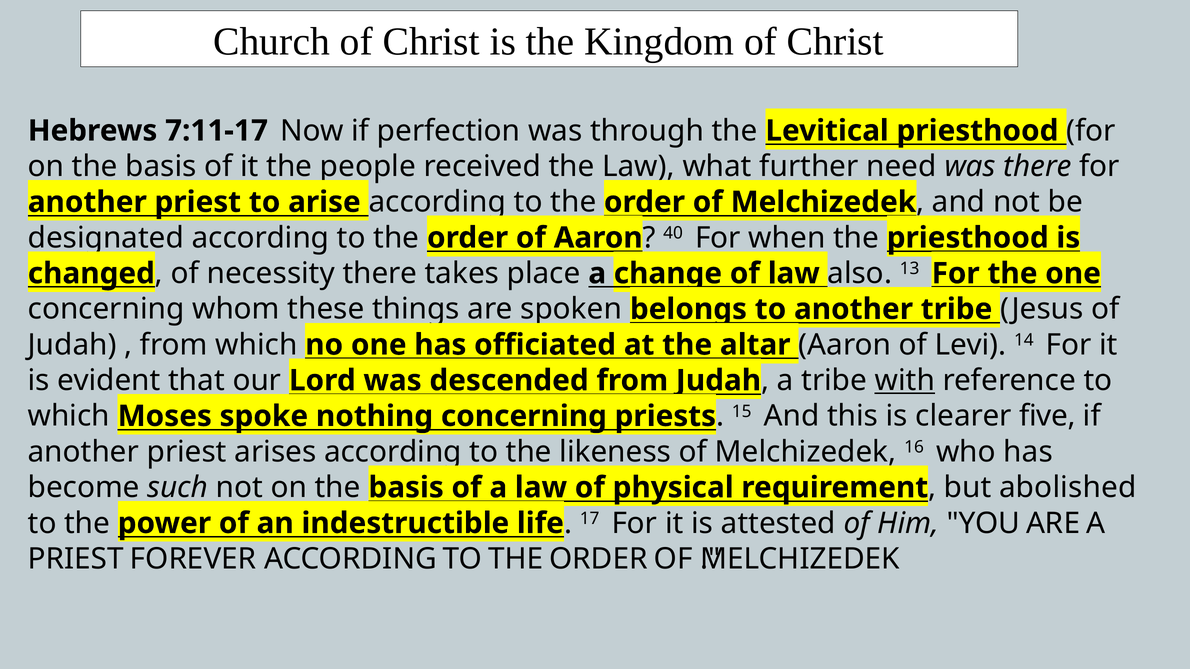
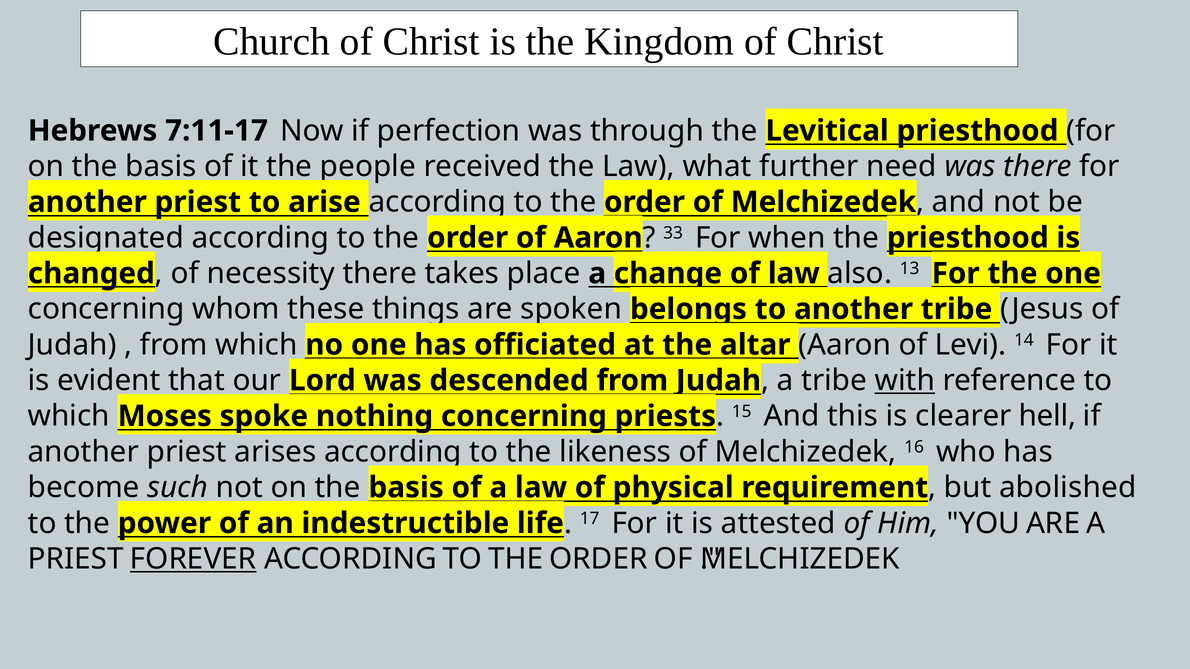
40: 40 -> 33
five: five -> hell
FOREVER underline: none -> present
